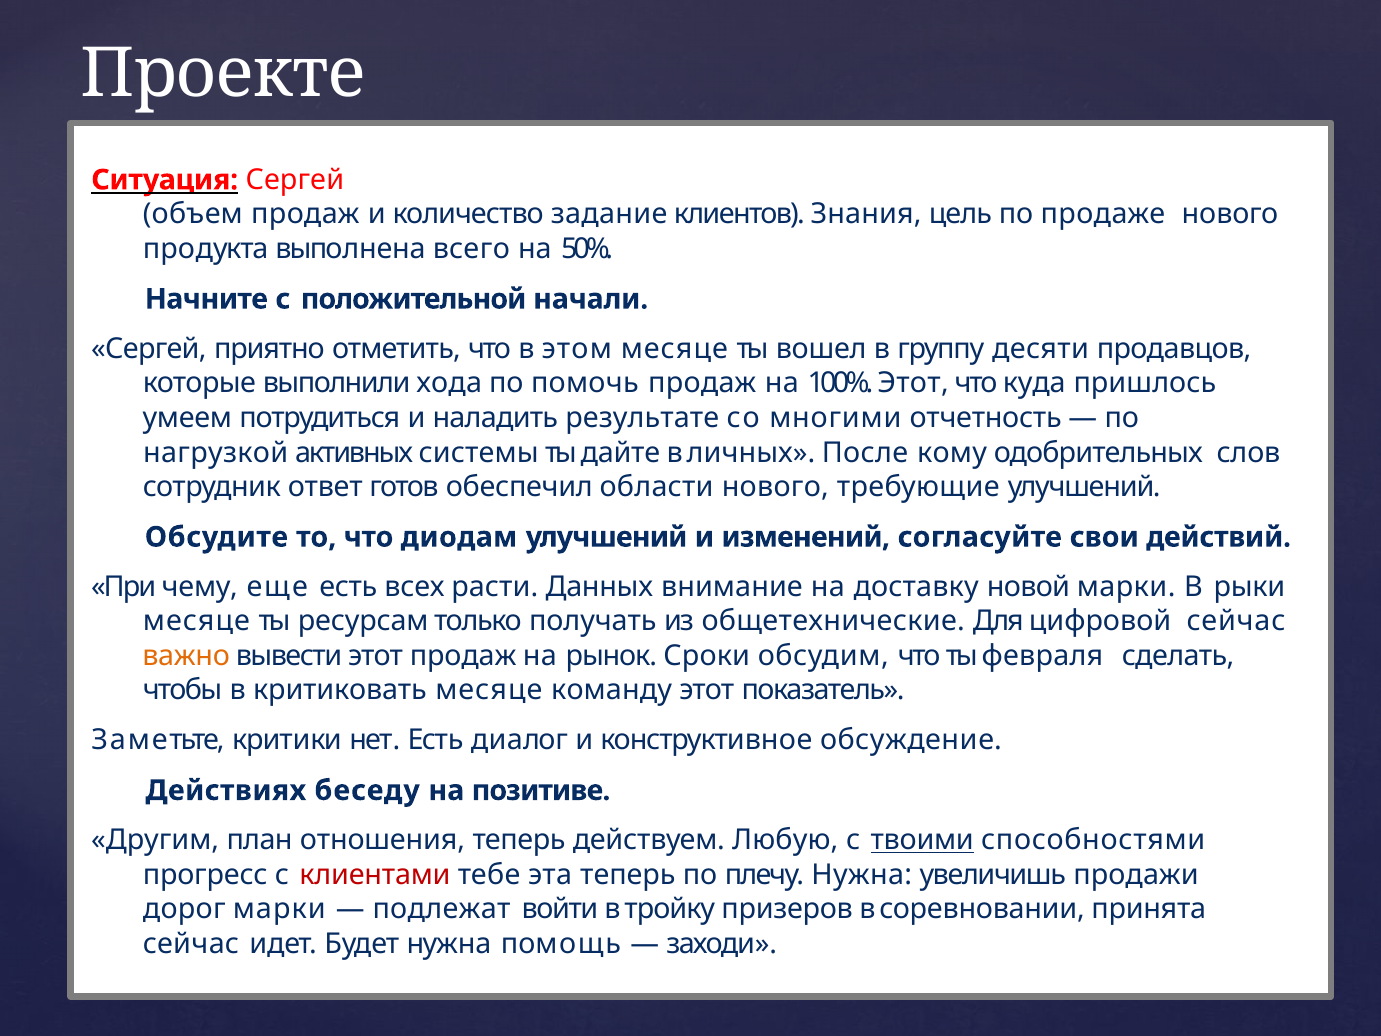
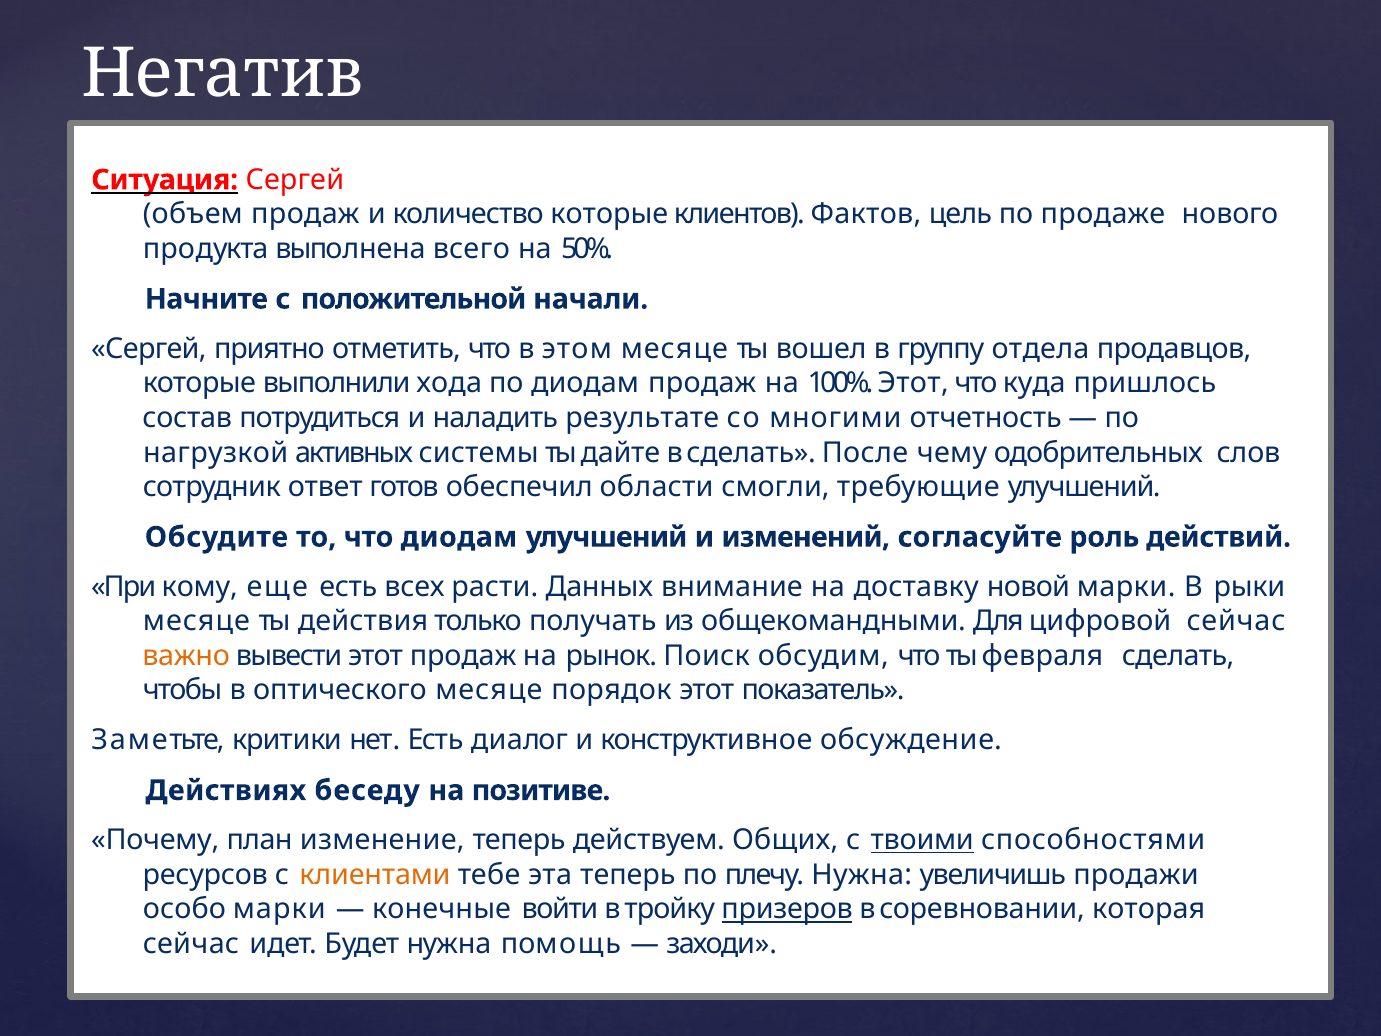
Проекте: Проекте -> Негатив
количество задание: задание -> которые
Знания: Знания -> Фактов
группу десяти: десяти -> отдела
по помочь: помочь -> диодам
умеем: умеем -> состав
в личных: личных -> сделать
кому: кому -> чему
области нового: нового -> смогли
свои: свои -> роль
чему: чему -> кому
ресурсам: ресурсам -> действия
общетехнические: общетехнические -> общекомандными
Сроки: Сроки -> Поиск
критиковать: критиковать -> оптического
команду: команду -> порядок
Другим: Другим -> Почему
отношения: отношения -> изменение
Любую: Любую -> Общих
прогресс: прогресс -> ресурсов
клиентами colour: red -> orange
дорог: дорог -> особо
подлежат: подлежат -> конечные
призеров underline: none -> present
принята: принята -> которая
